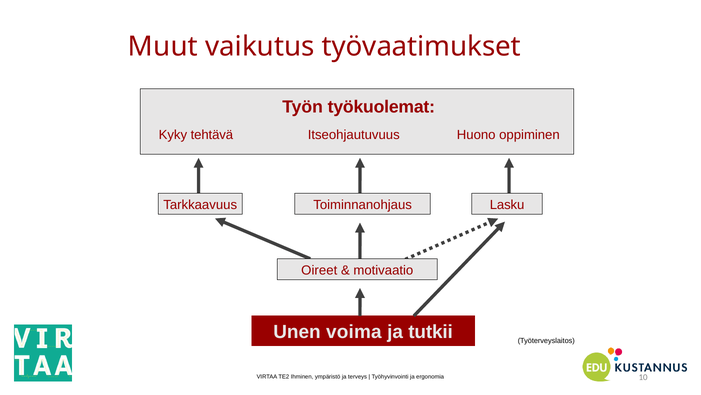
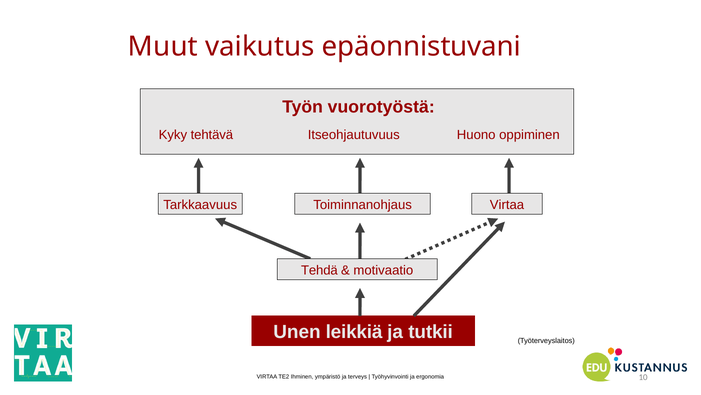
työvaatimukset: työvaatimukset -> epäonnistuvani
työkuolemat: työkuolemat -> vuorotyöstä
Toiminnanohjaus Lasku: Lasku -> Virtaa
Oireet: Oireet -> Tehdä
voima: voima -> leikkiä
